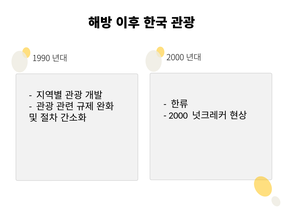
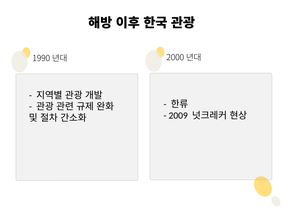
2000: 2000 -> 2009
